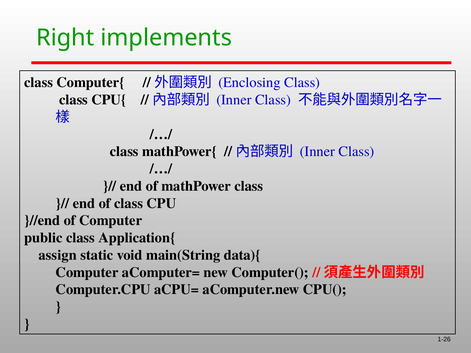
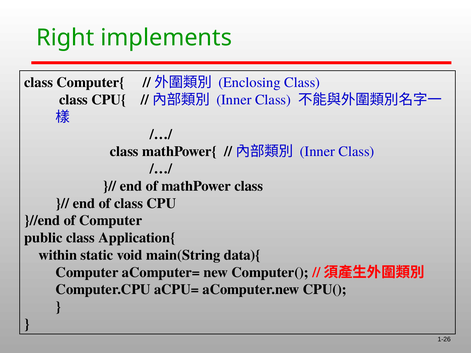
assign: assign -> within
